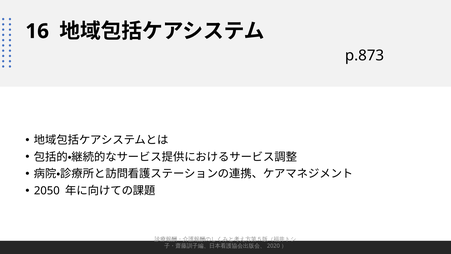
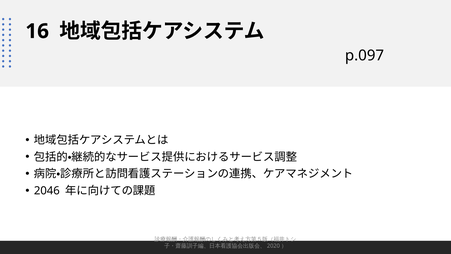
p.873: p.873 -> p.097
2050: 2050 -> 2046
